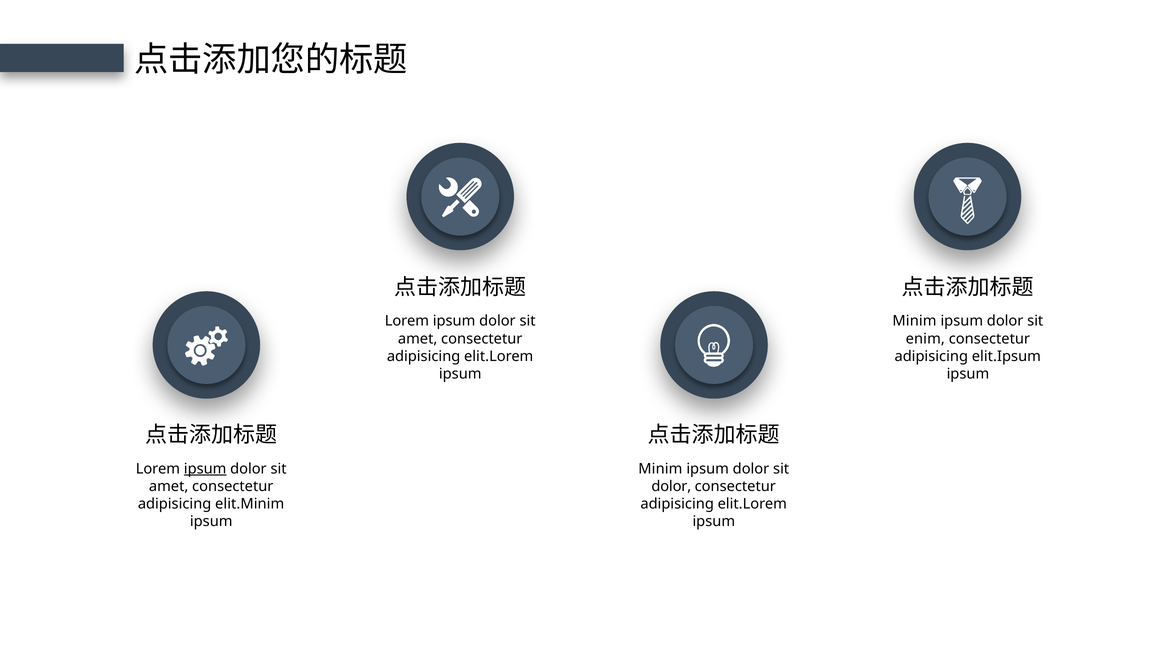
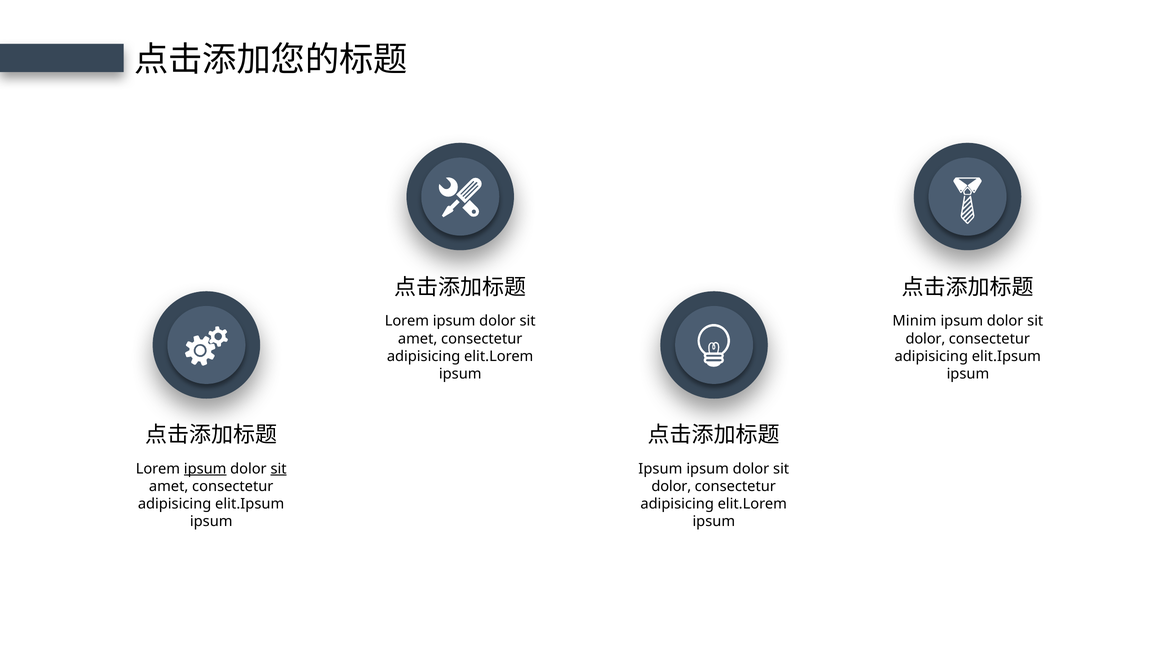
enim at (925, 339): enim -> dolor
sit at (279, 469) underline: none -> present
Minim at (660, 469): Minim -> Ipsum
elit.Minim at (250, 504): elit.Minim -> elit.Ipsum
